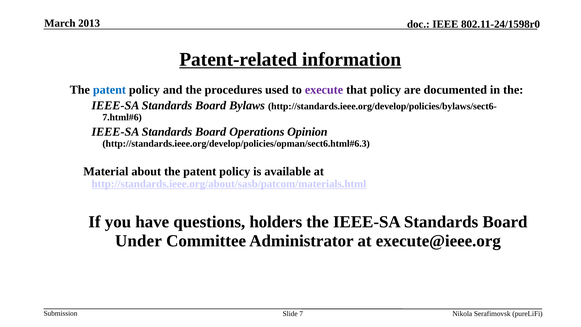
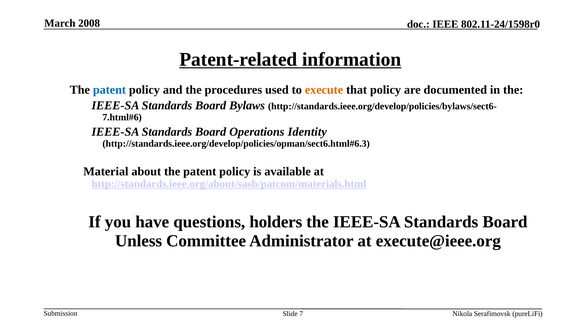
2013: 2013 -> 2008
execute colour: purple -> orange
Opinion: Opinion -> Identity
Under: Under -> Unless
